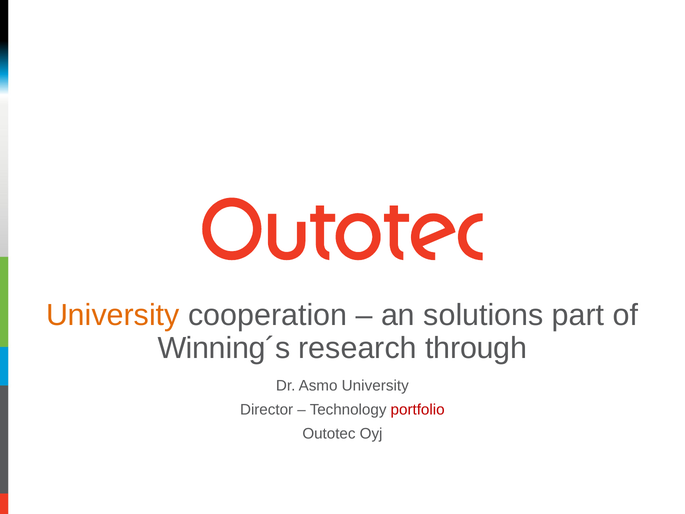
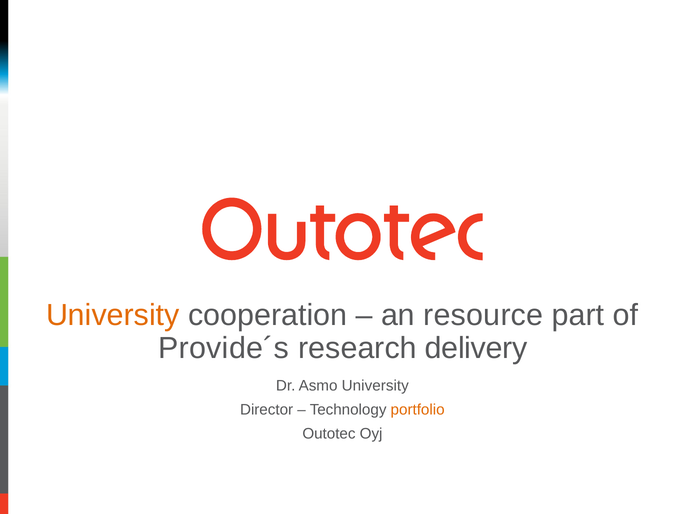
solutions: solutions -> resource
Winning´s: Winning´s -> Provide´s
through: through -> delivery
portfolio colour: red -> orange
